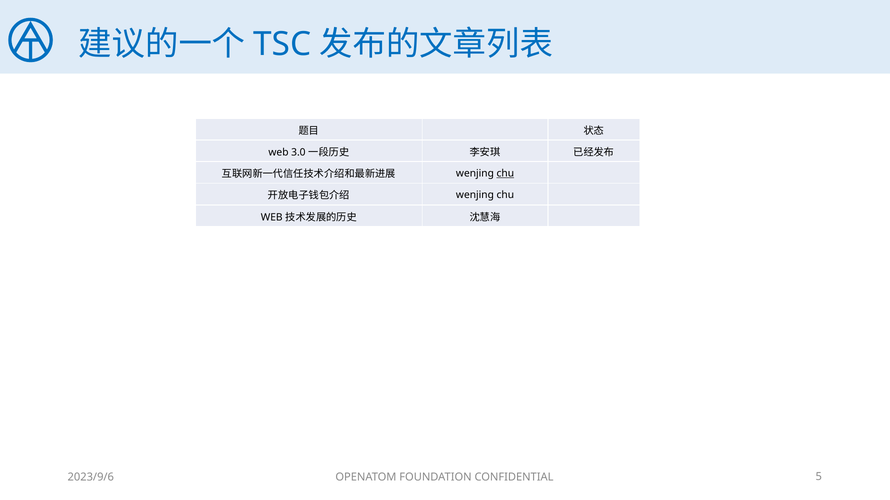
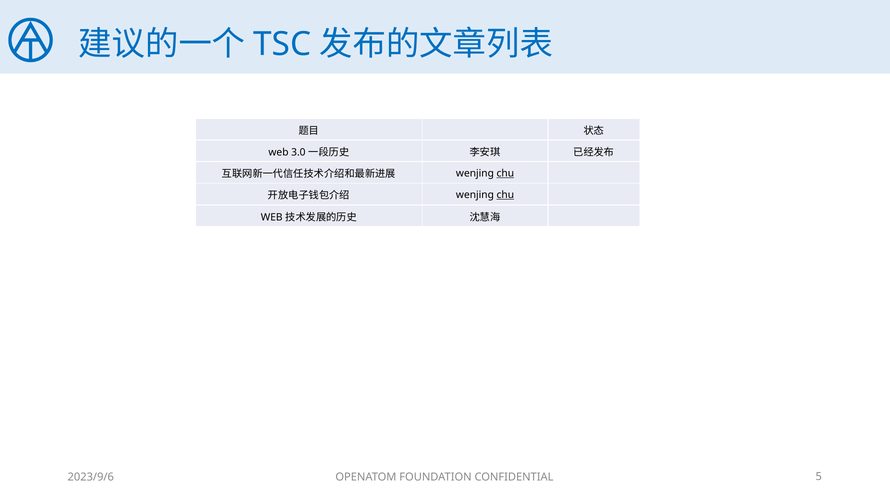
chu at (505, 195) underline: none -> present
